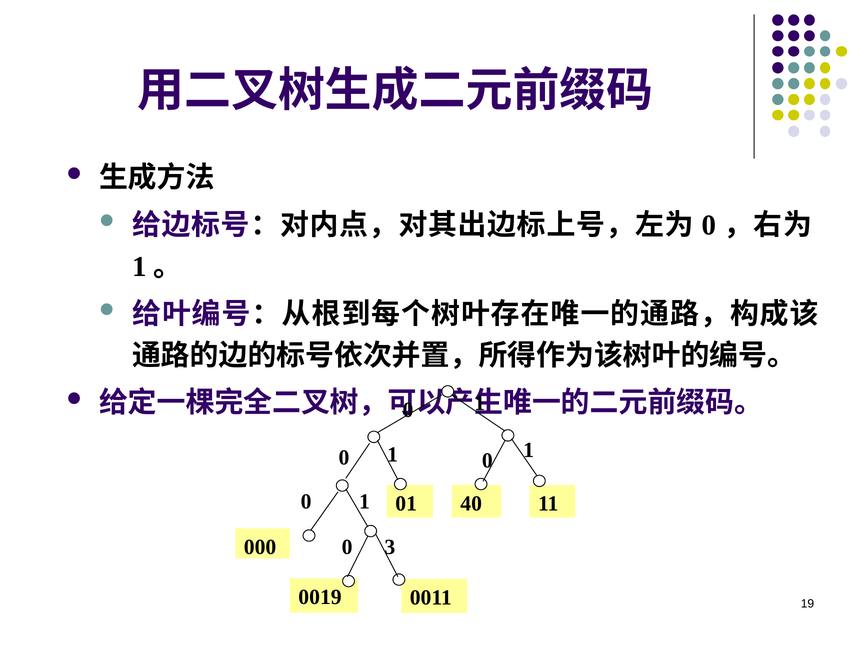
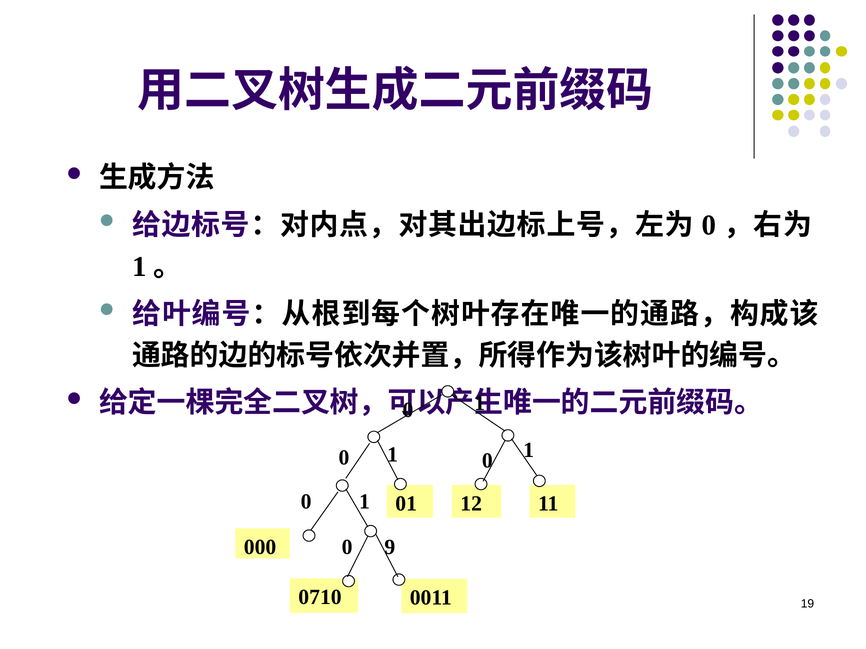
40: 40 -> 12
3: 3 -> 9
0019: 0019 -> 0710
